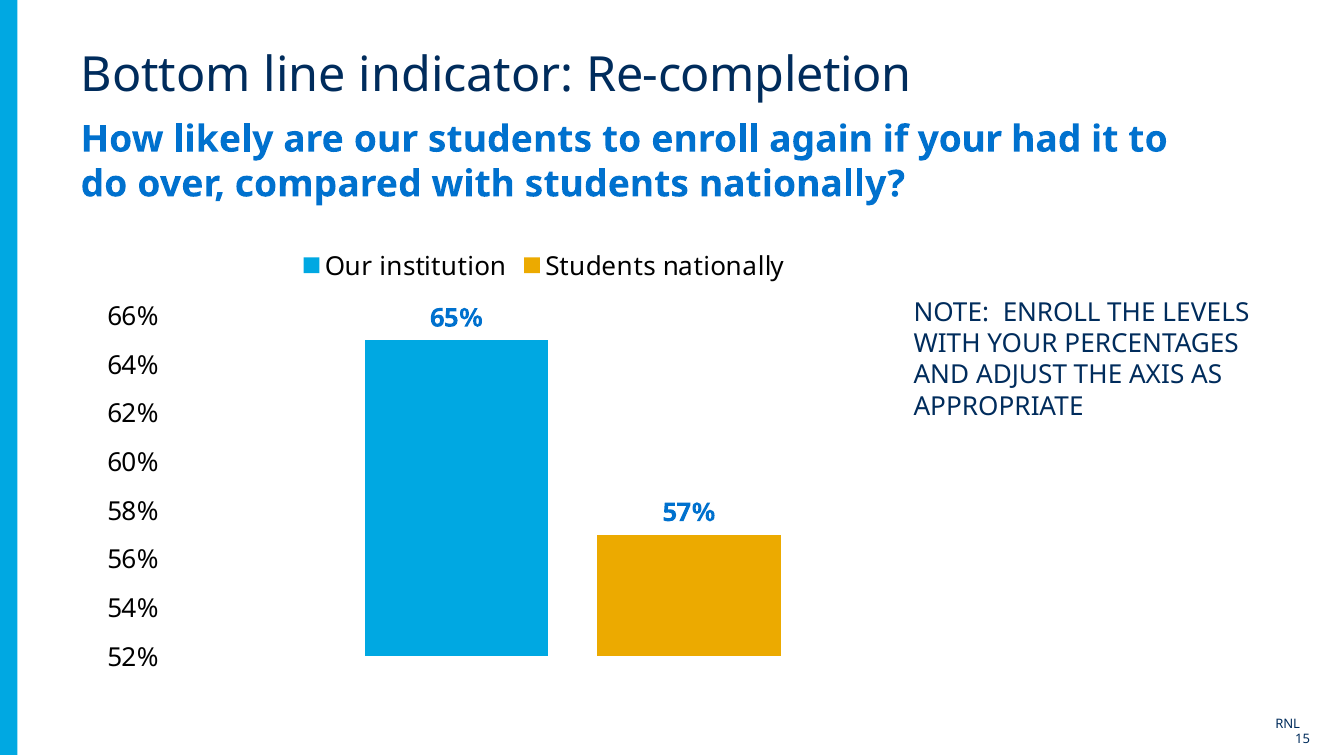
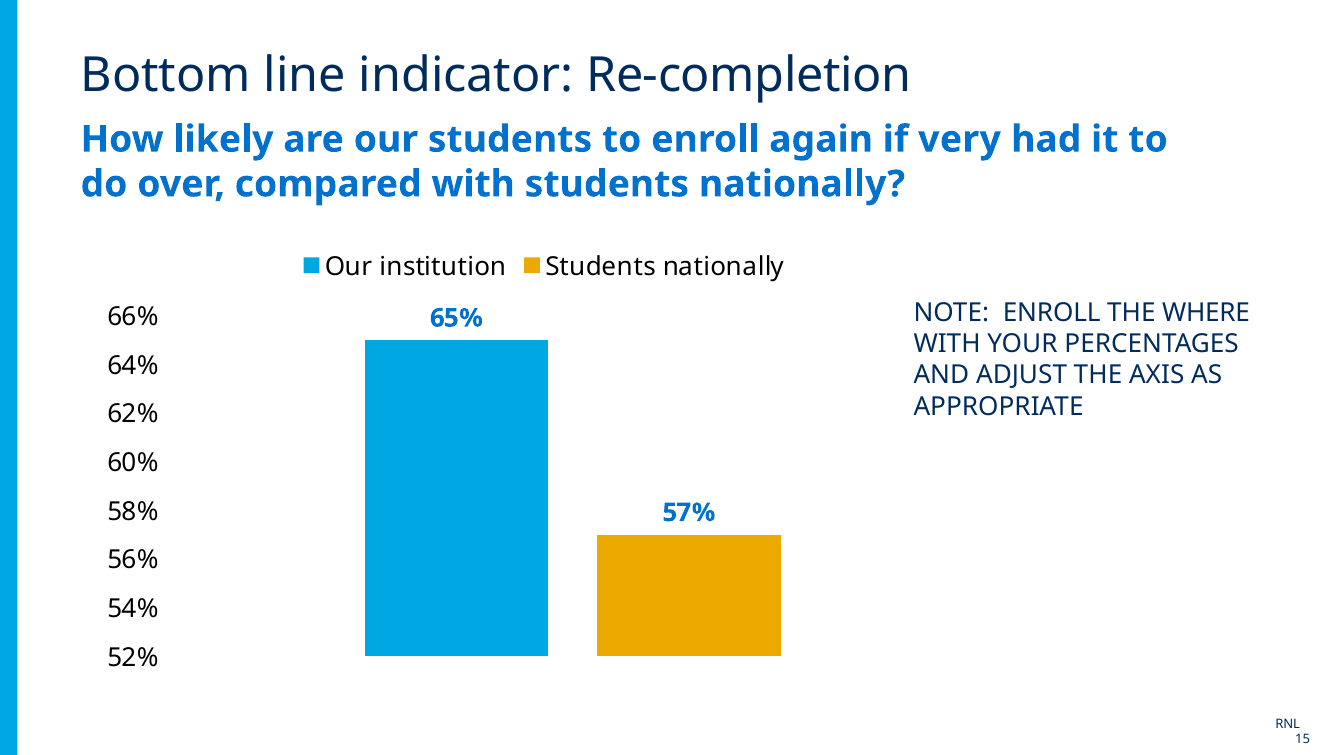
if your: your -> very
LEVELS: LEVELS -> WHERE
